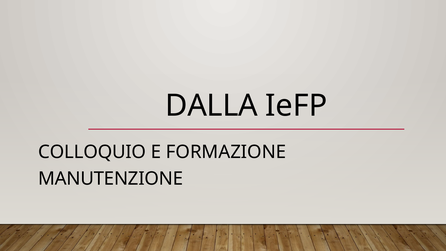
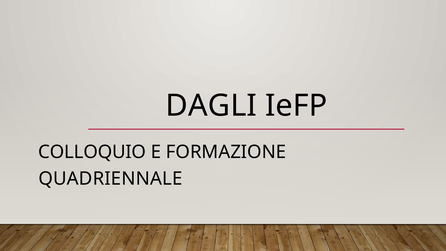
DALLA: DALLA -> DAGLI
MANUTENZIONE: MANUTENZIONE -> QUADRIENNALE
